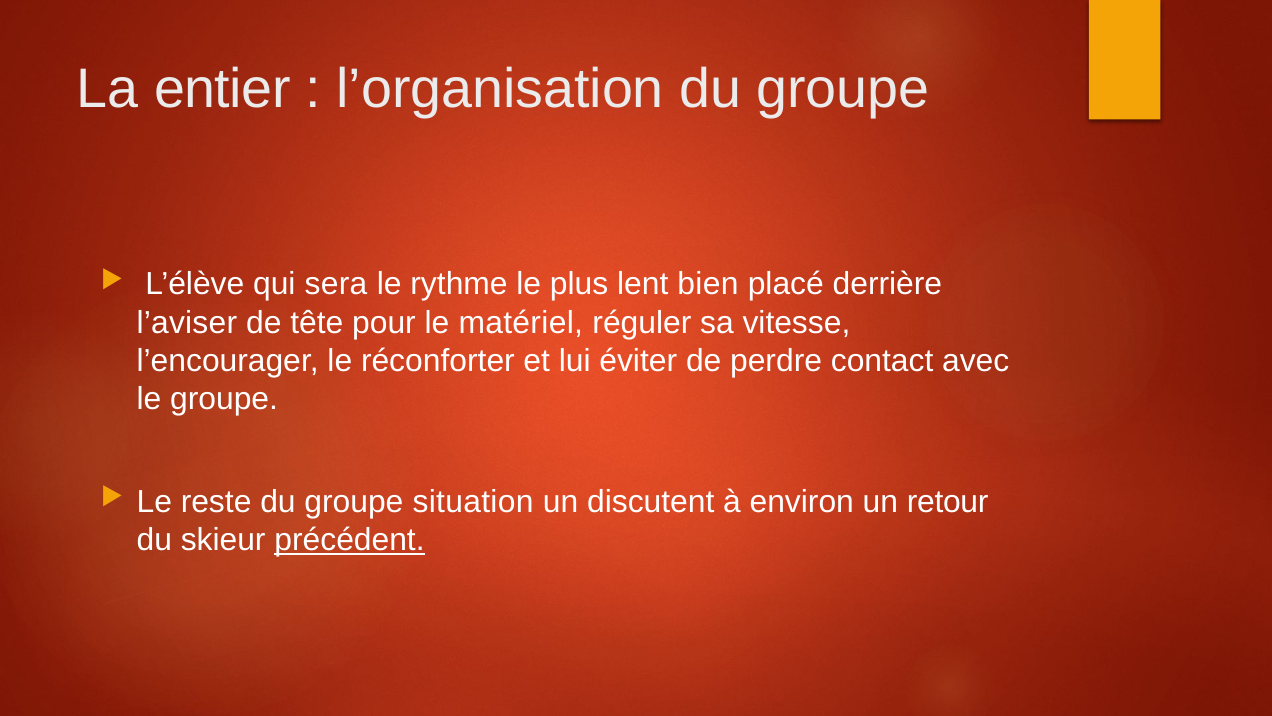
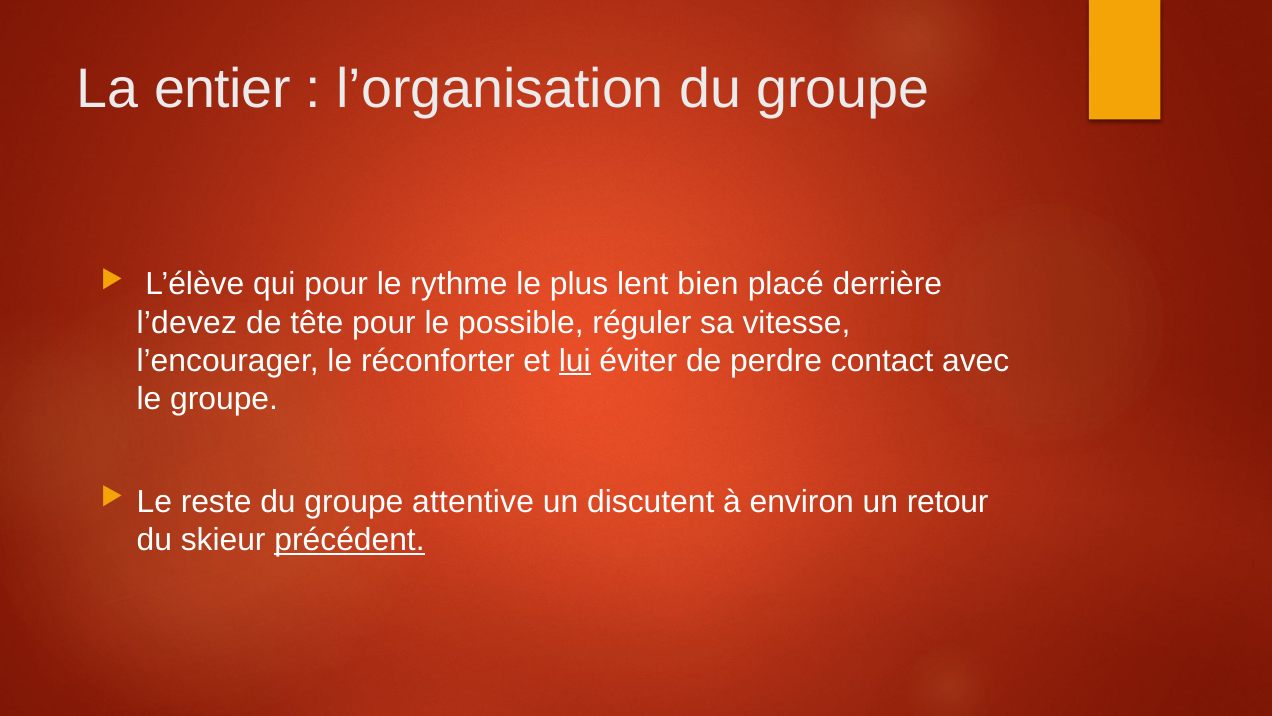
qui sera: sera -> pour
l’aviser: l’aviser -> l’devez
matériel: matériel -> possible
lui underline: none -> present
situation: situation -> attentive
